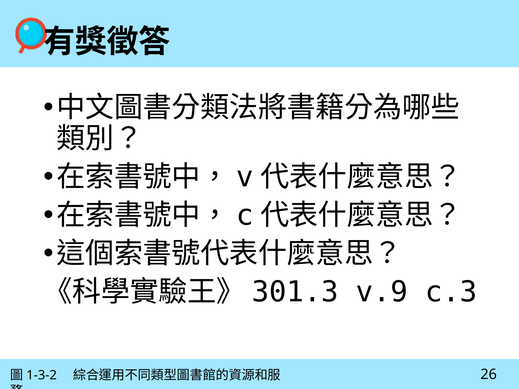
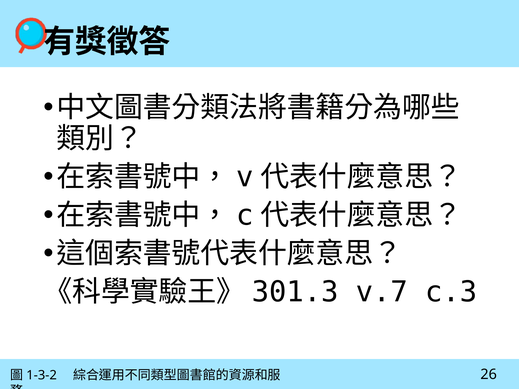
v.9: v.9 -> v.7
